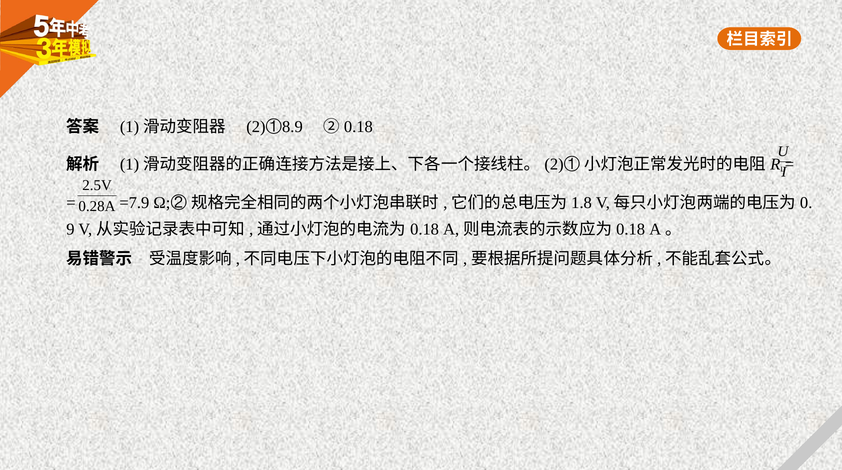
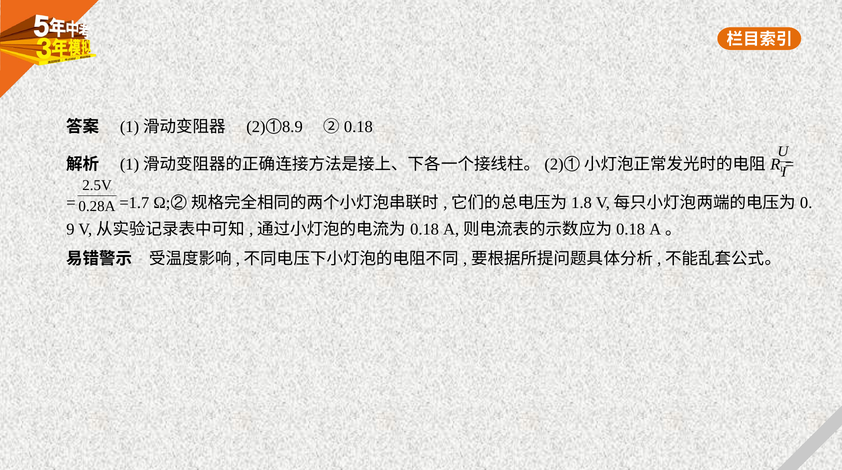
=7.9: =7.9 -> =1.7
